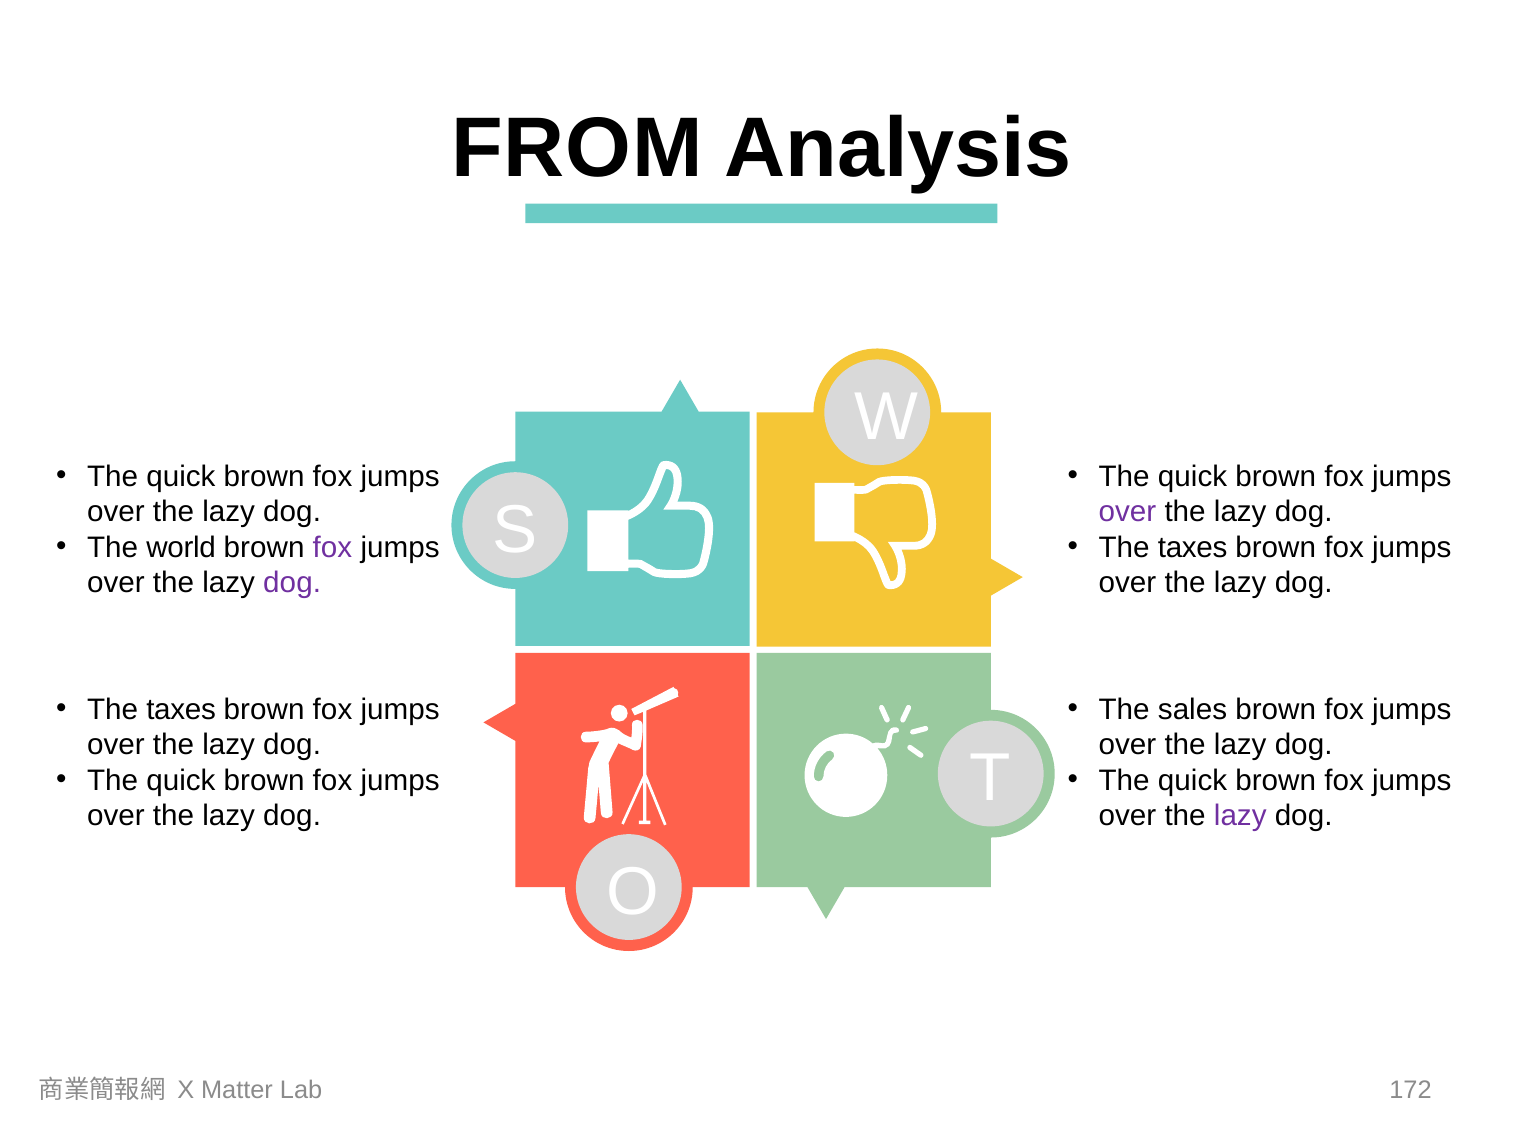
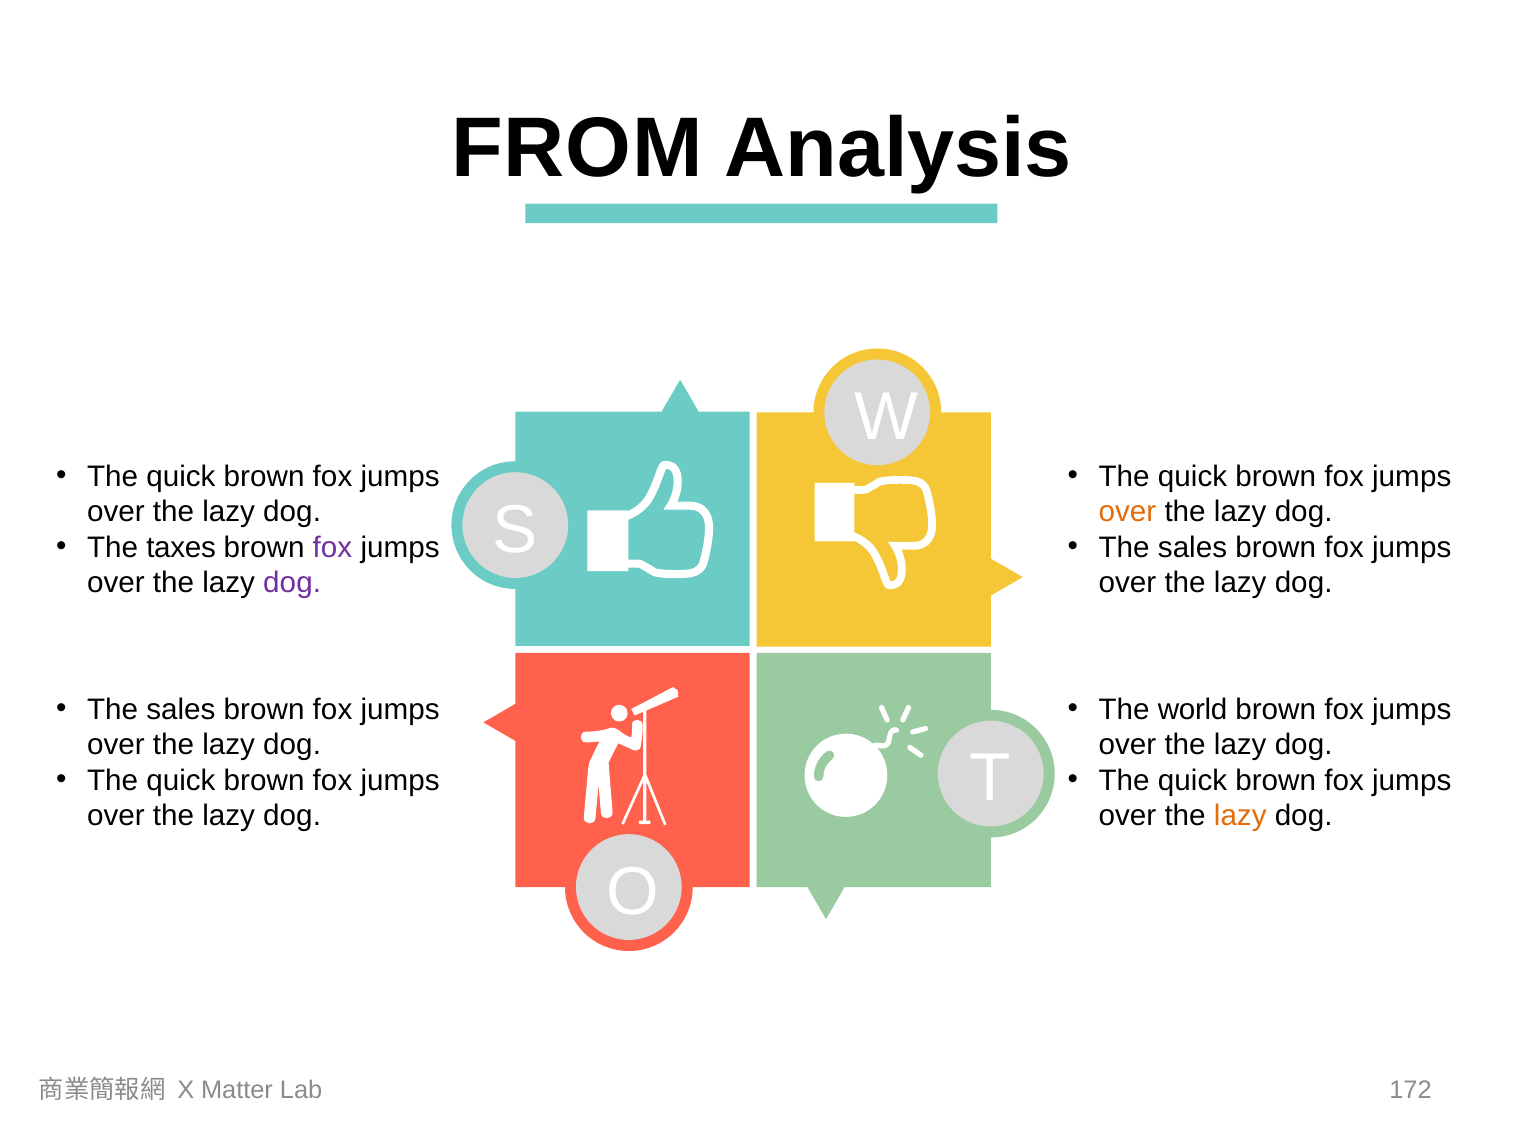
over at (1127, 512) colour: purple -> orange
world: world -> taxes
taxes at (1193, 548): taxes -> sales
taxes at (181, 710): taxes -> sales
sales: sales -> world
lazy at (1240, 816) colour: purple -> orange
